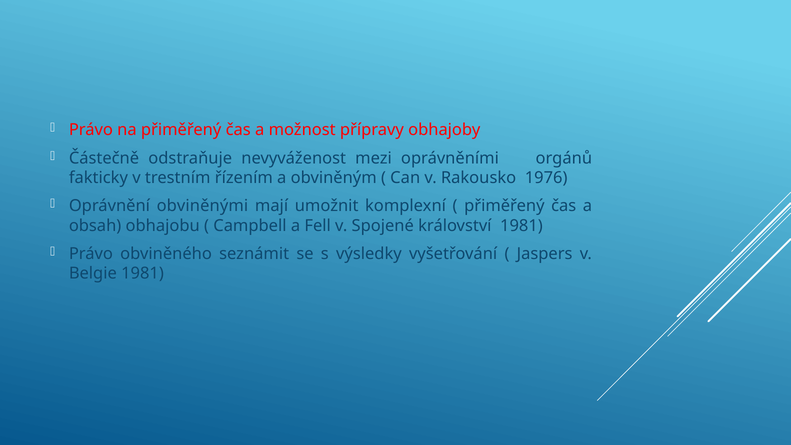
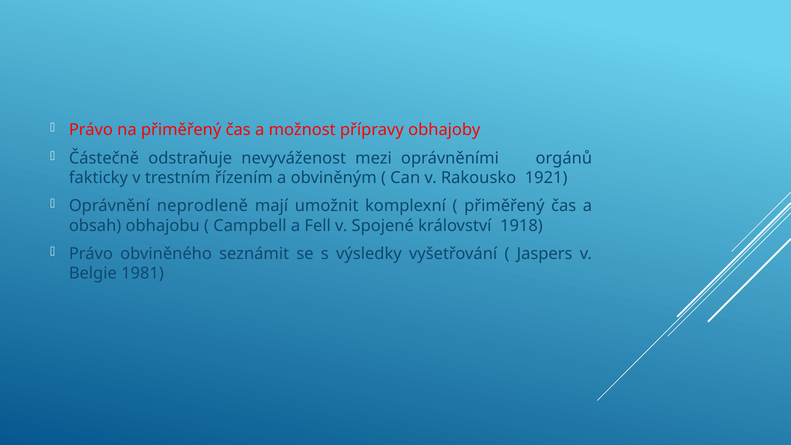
1976: 1976 -> 1921
obviněnými: obviněnými -> neprodleně
království 1981: 1981 -> 1918
